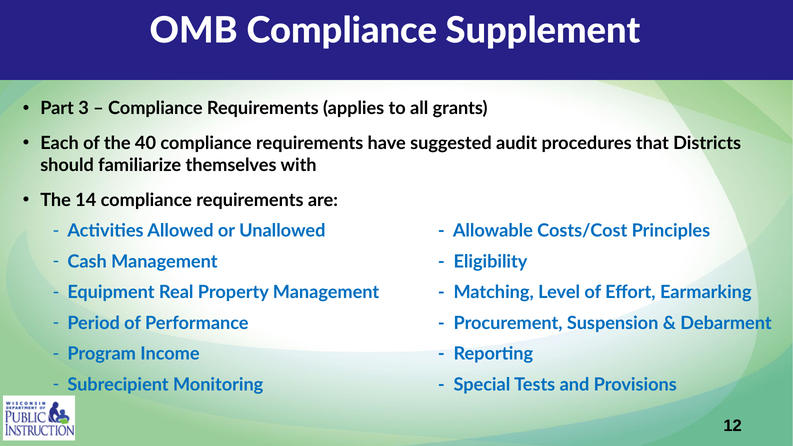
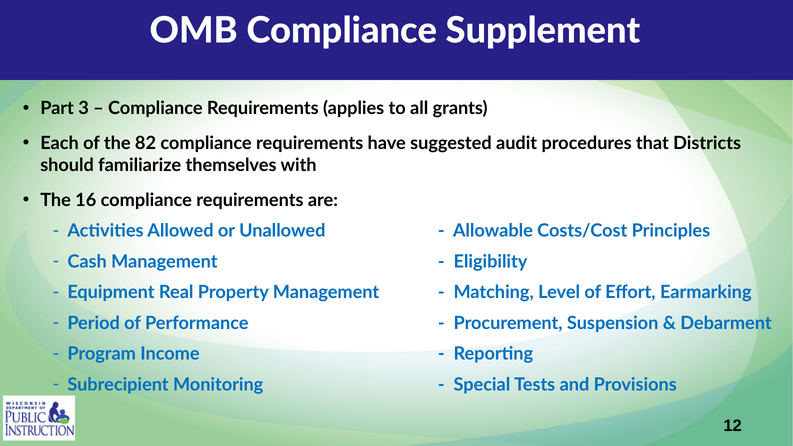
40: 40 -> 82
14: 14 -> 16
